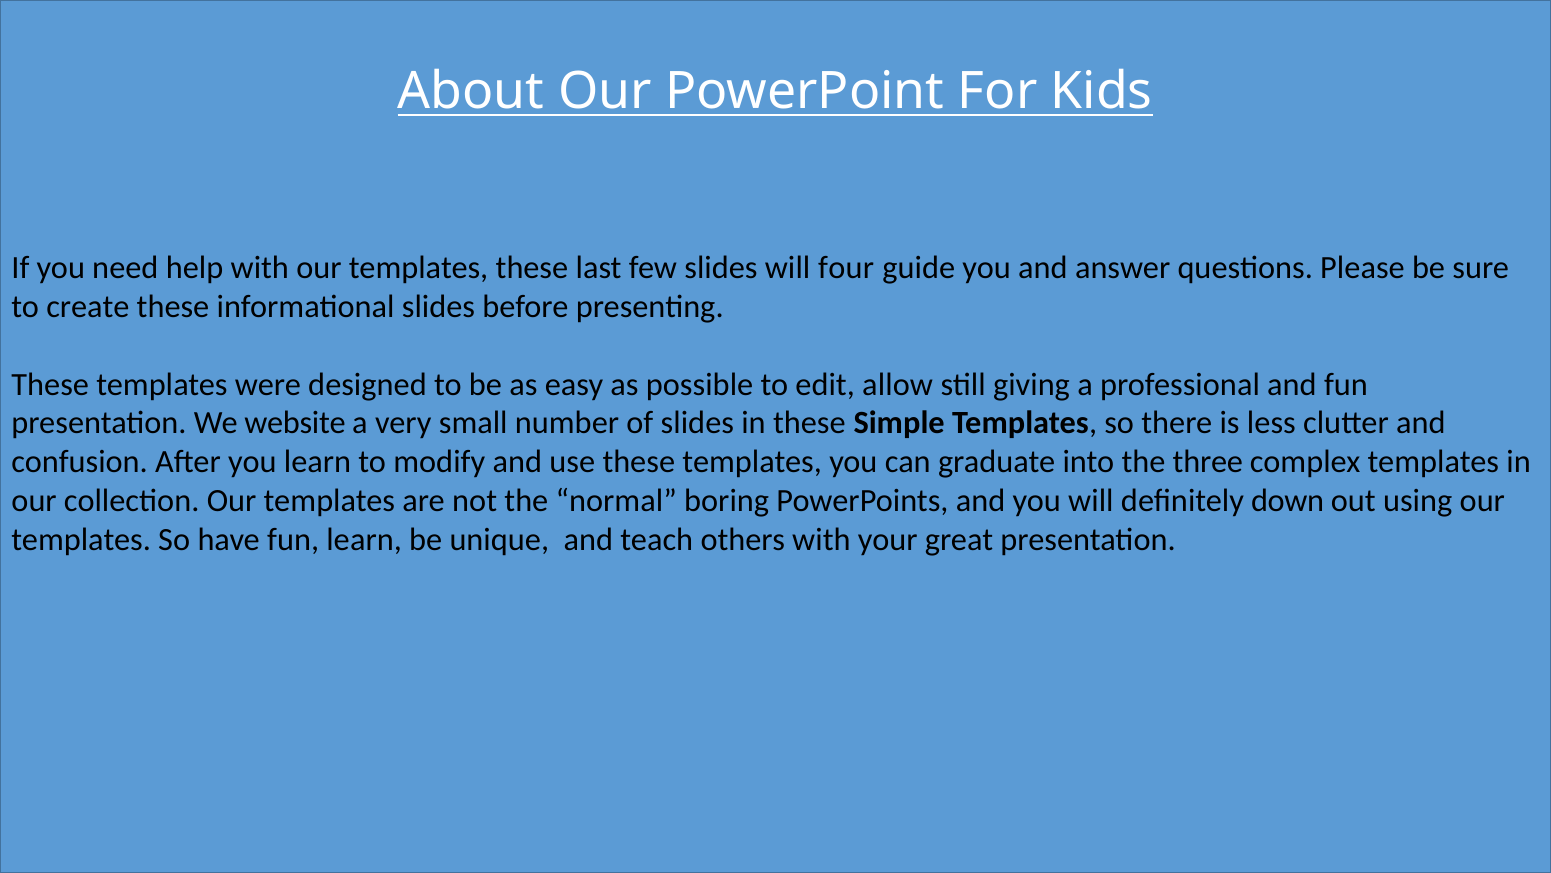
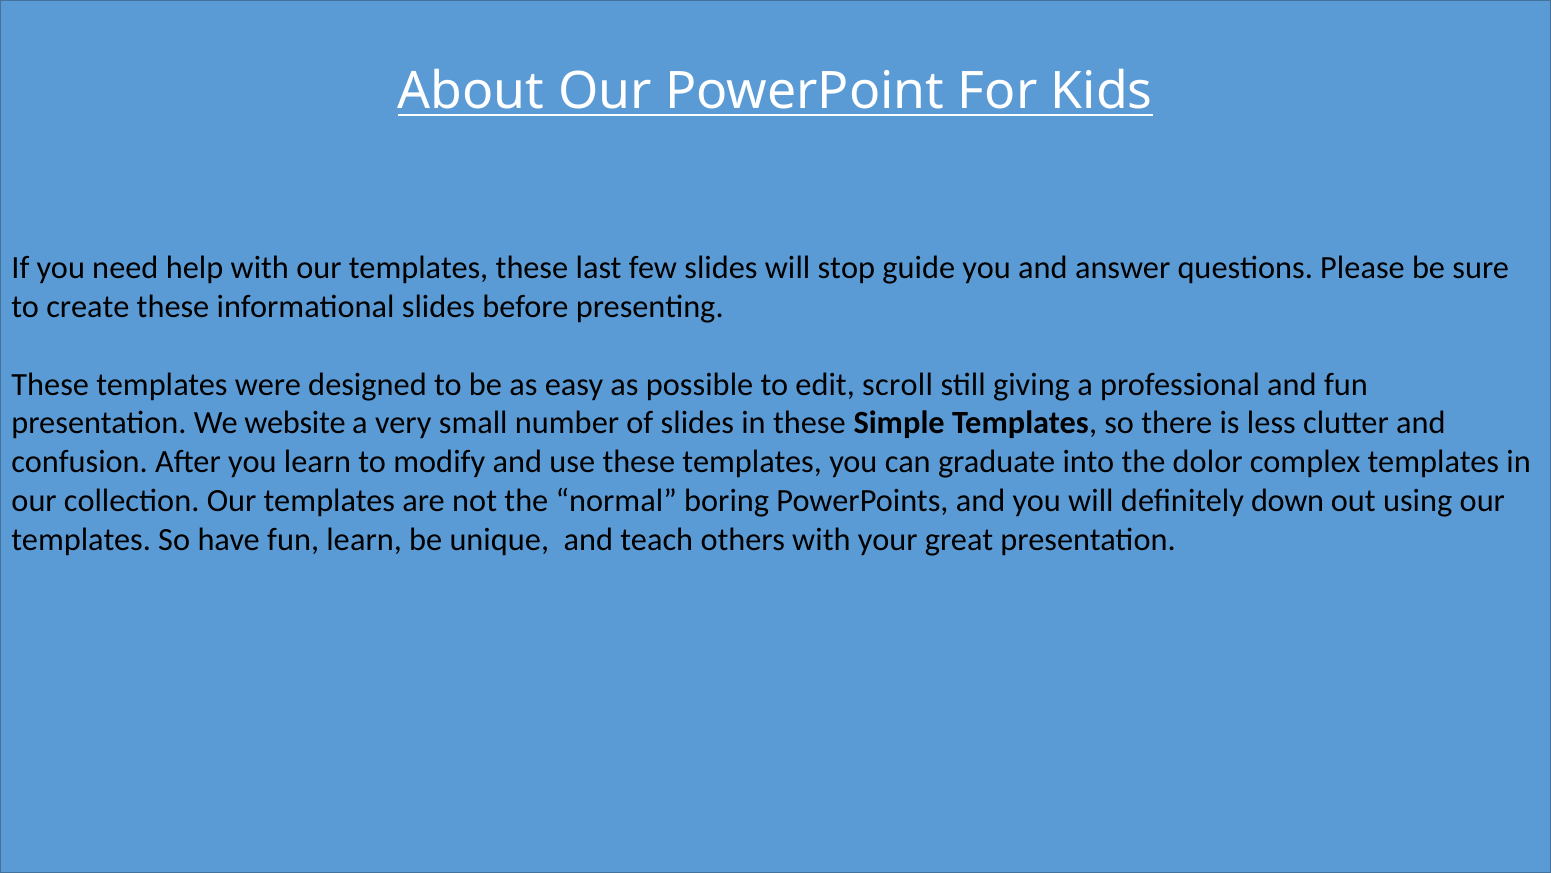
four: four -> stop
allow: allow -> scroll
three: three -> dolor
